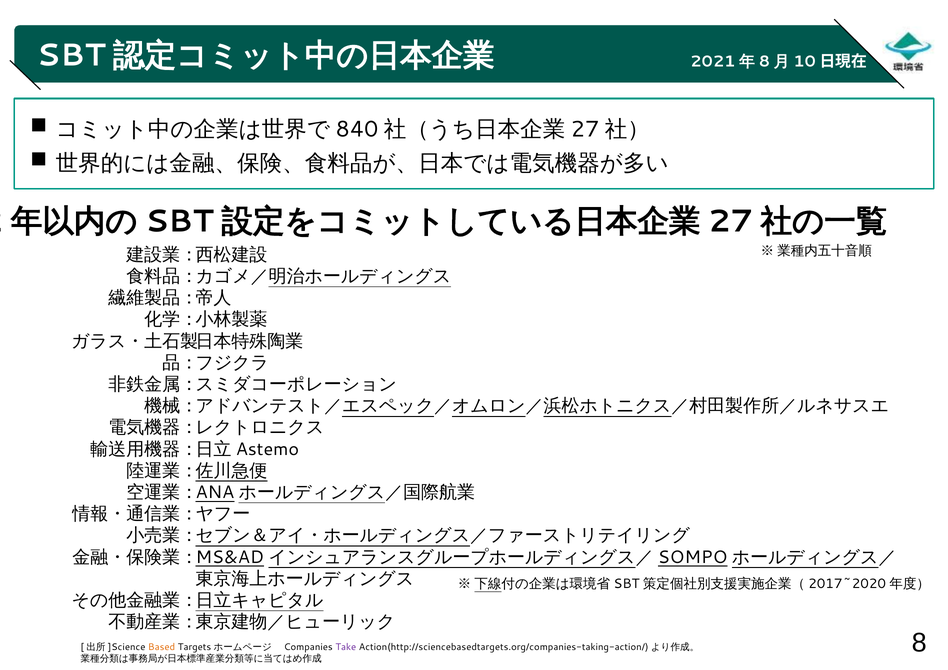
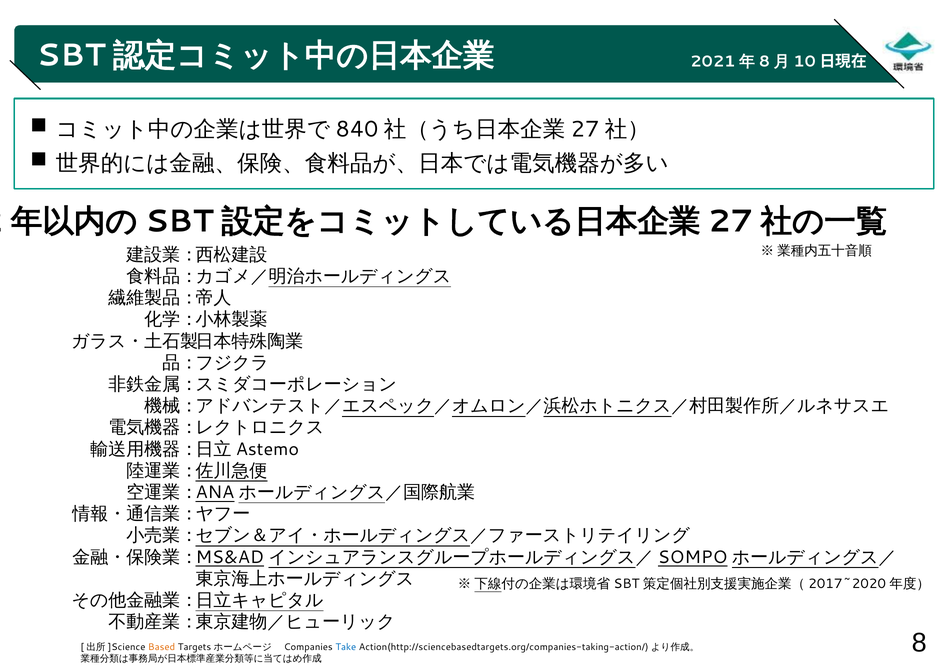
Take colour: purple -> blue
